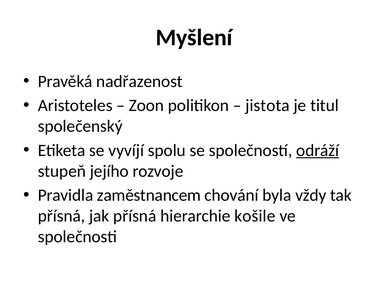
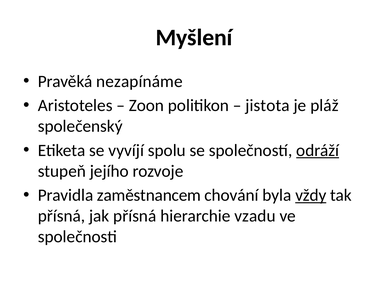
nadřazenost: nadřazenost -> nezapínáme
titul: titul -> pláž
vždy underline: none -> present
košile: košile -> vzadu
